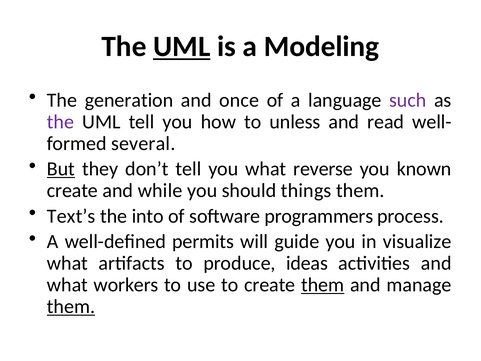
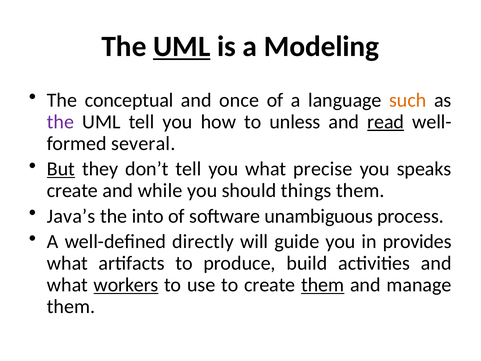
generation: generation -> conceptual
such colour: purple -> orange
read underline: none -> present
reverse: reverse -> precise
known: known -> speaks
Text’s: Text’s -> Java’s
programmers: programmers -> unambiguous
permits: permits -> directly
visualize: visualize -> provides
ideas: ideas -> build
workers underline: none -> present
them at (71, 306) underline: present -> none
